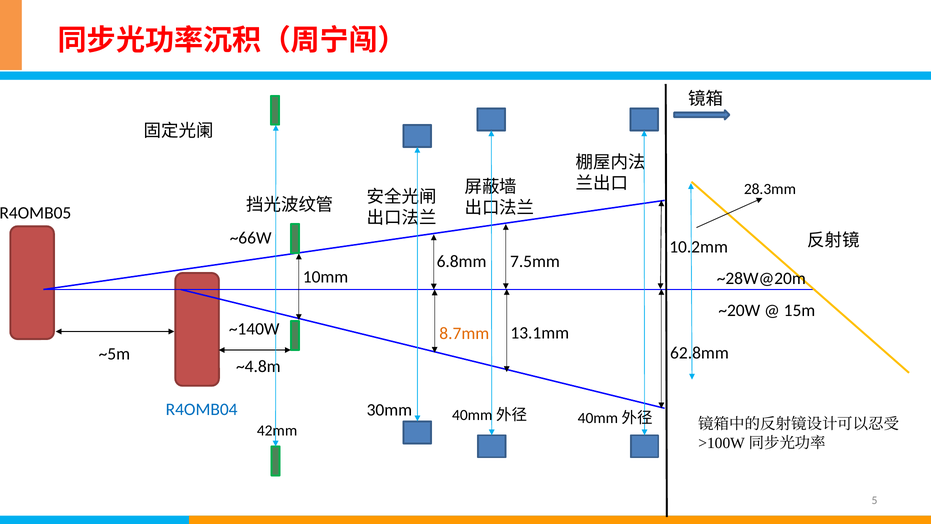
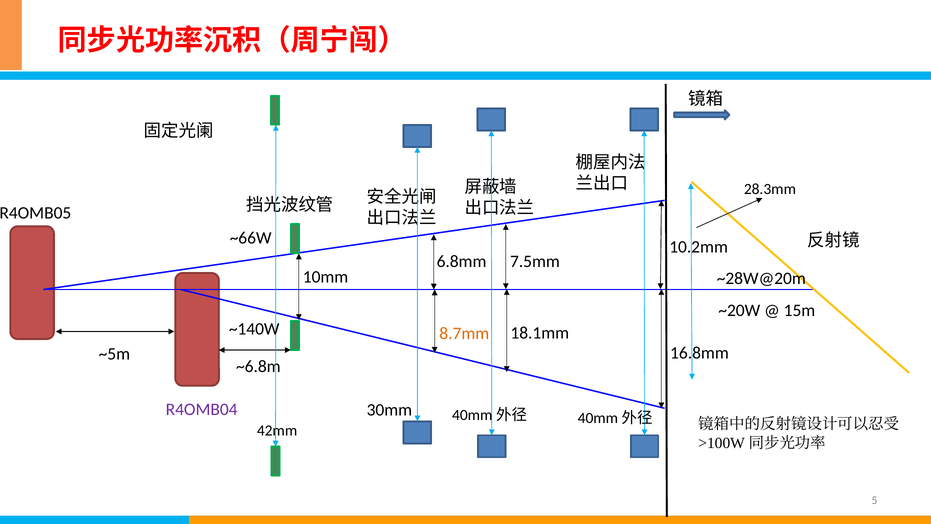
13.1mm: 13.1mm -> 18.1mm
62.8mm: 62.8mm -> 16.8mm
~4.8m: ~4.8m -> ~6.8m
R4OMB04 colour: blue -> purple
